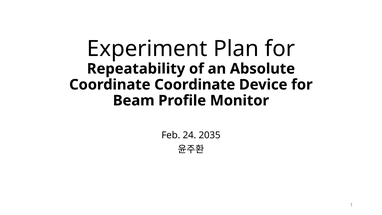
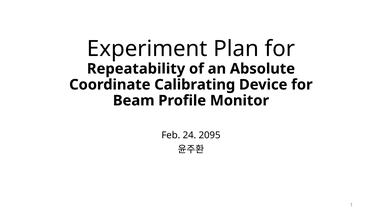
Coordinate Coordinate: Coordinate -> Calibrating
2035: 2035 -> 2095
